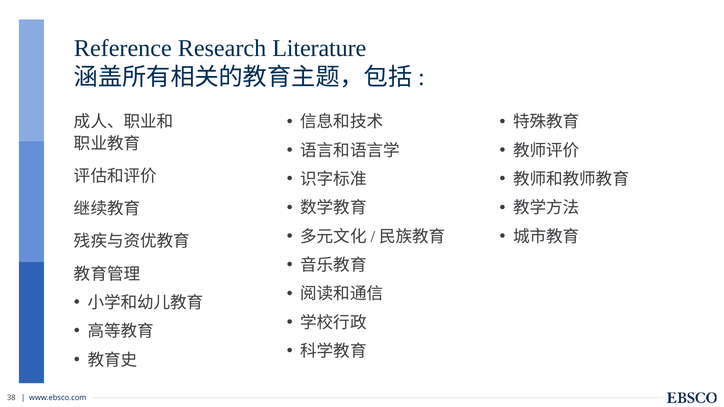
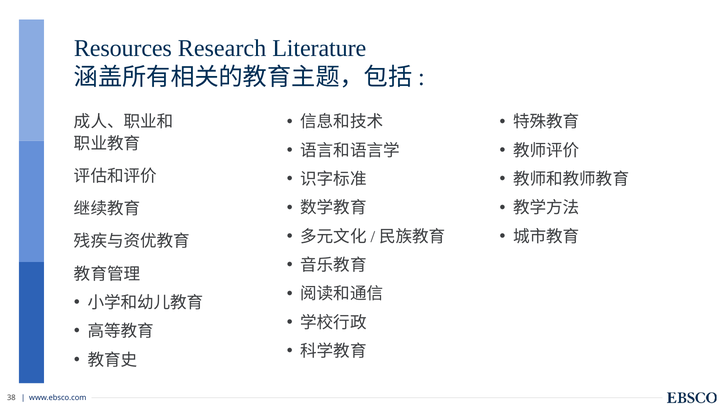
Reference: Reference -> Resources
